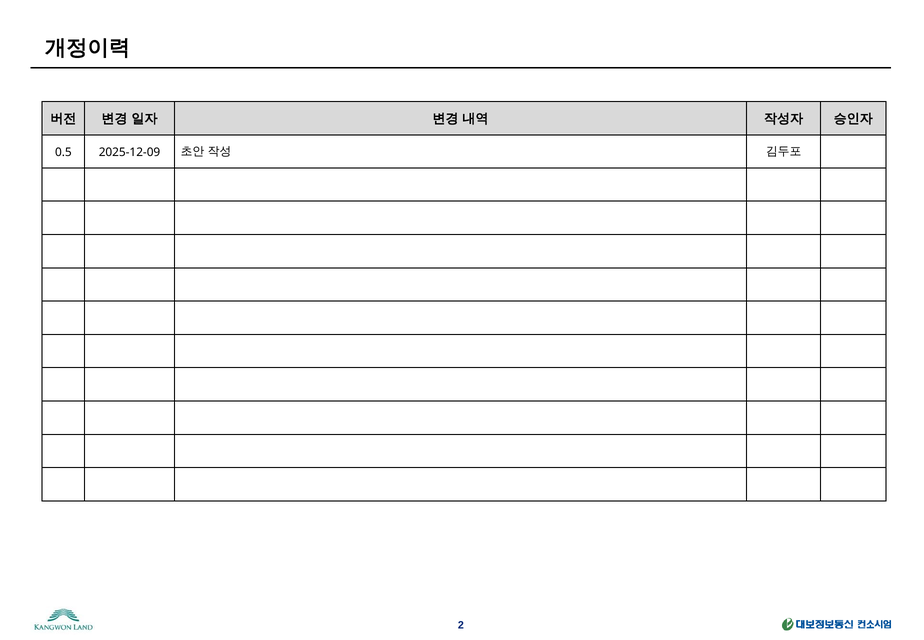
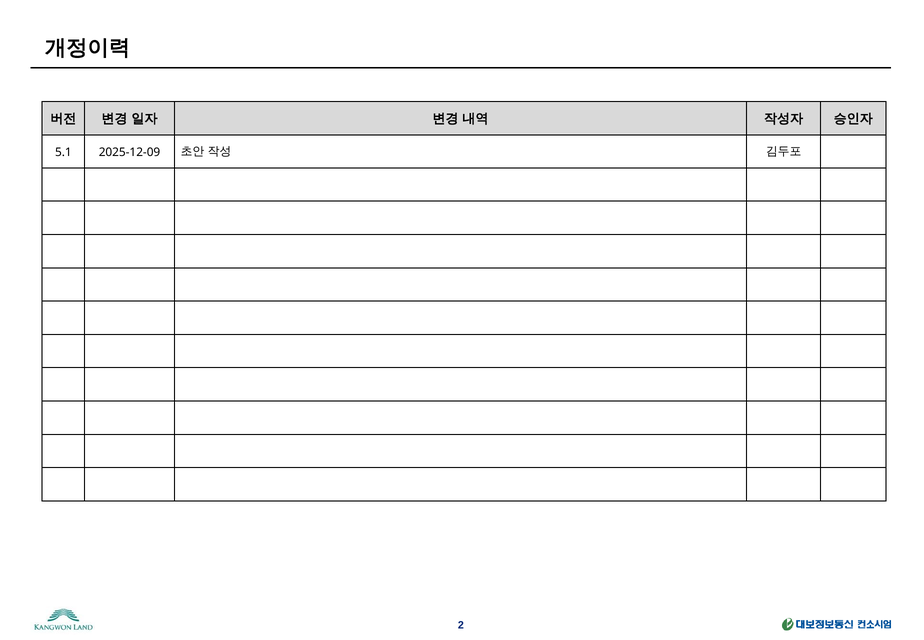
0.5: 0.5 -> 5.1
